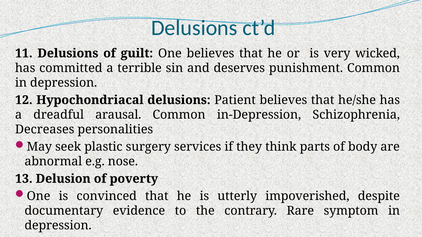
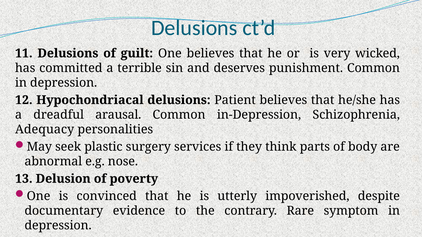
Decreases: Decreases -> Adequacy
